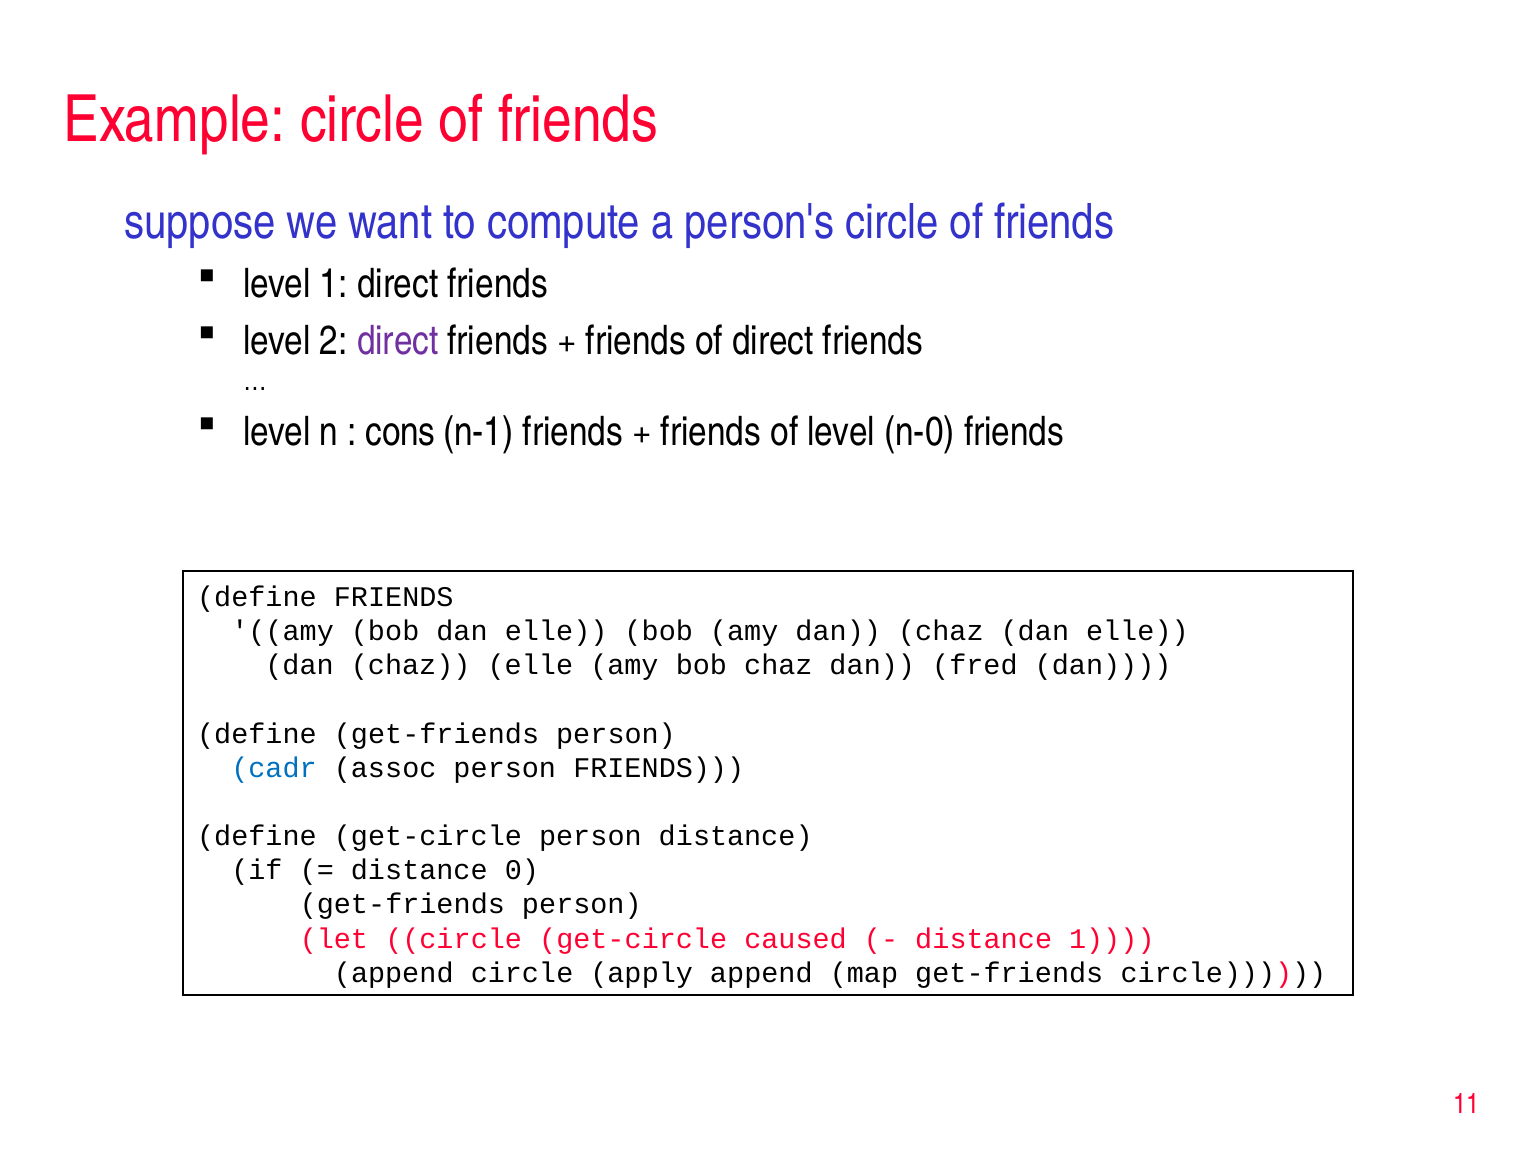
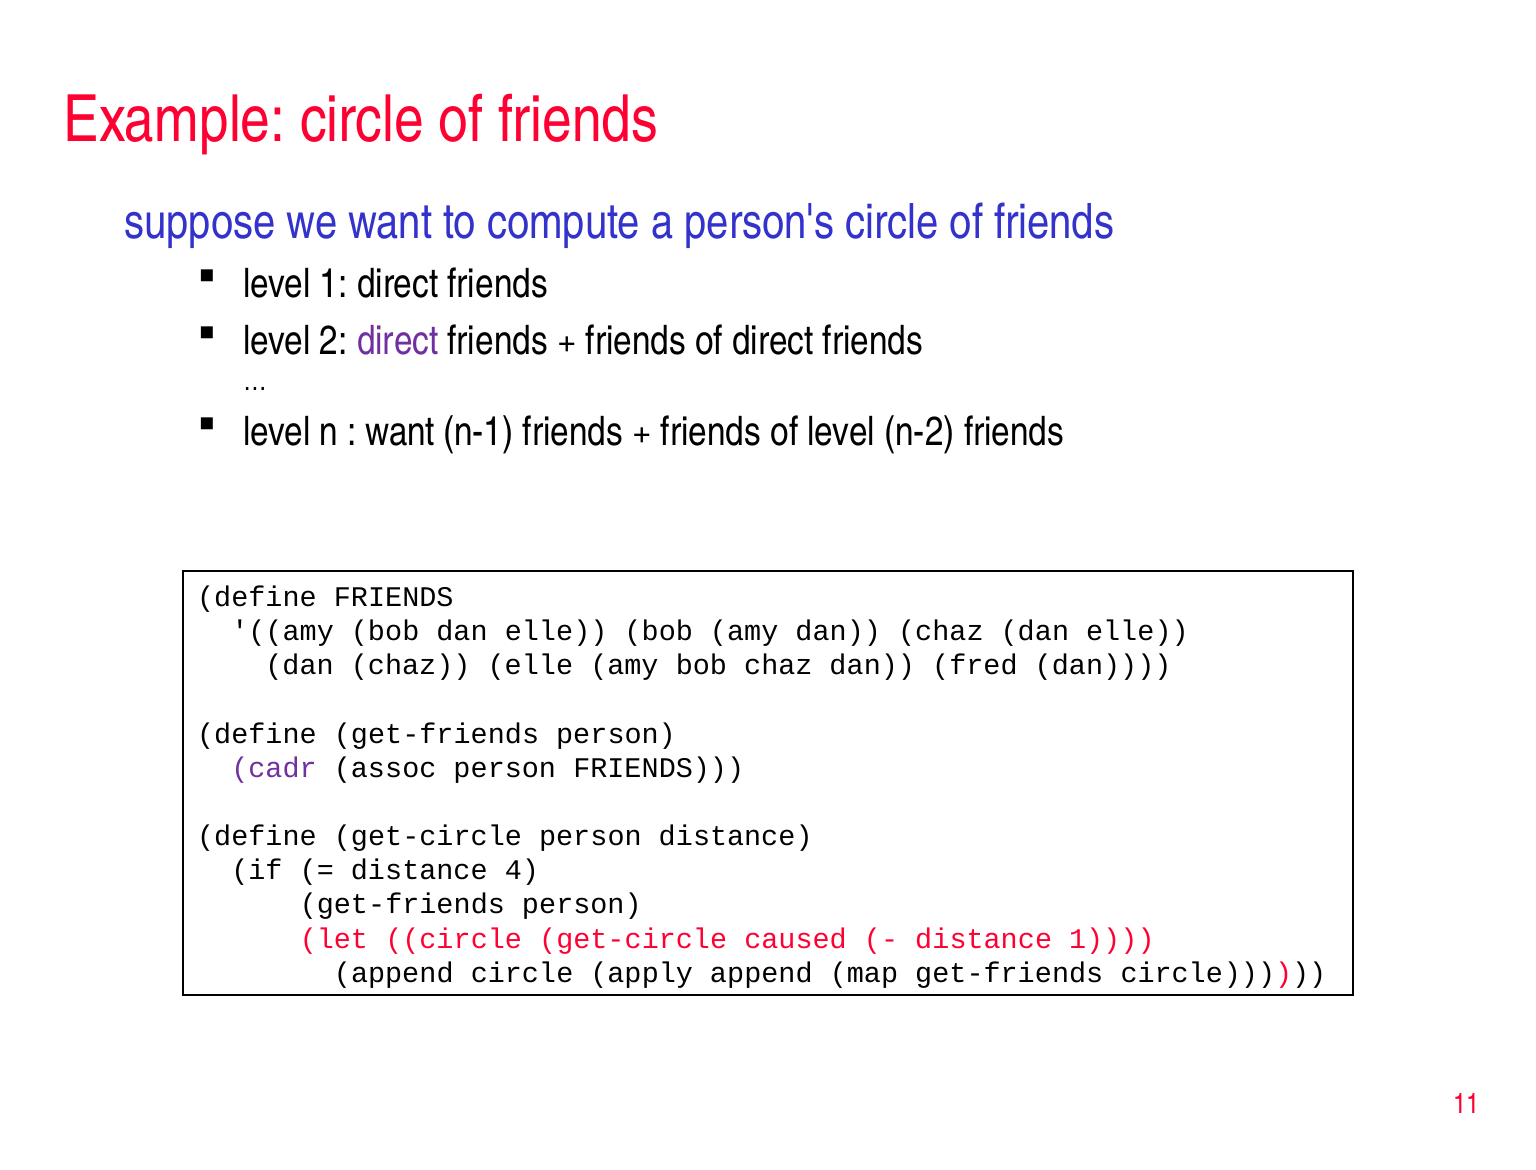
cons at (400, 432): cons -> want
n-0: n-0 -> n-2
cadr colour: blue -> purple
0: 0 -> 4
